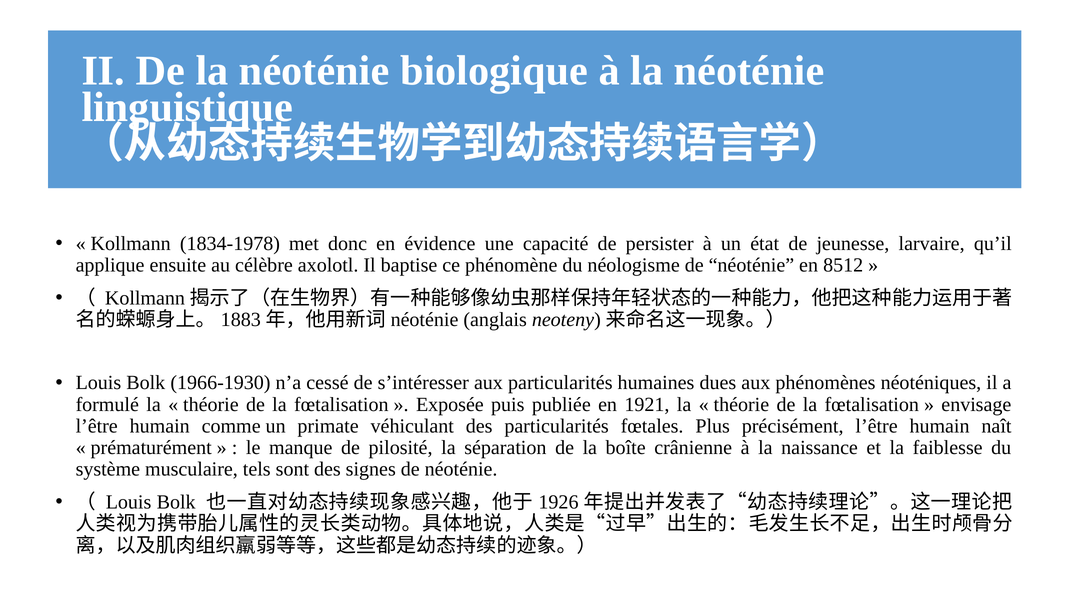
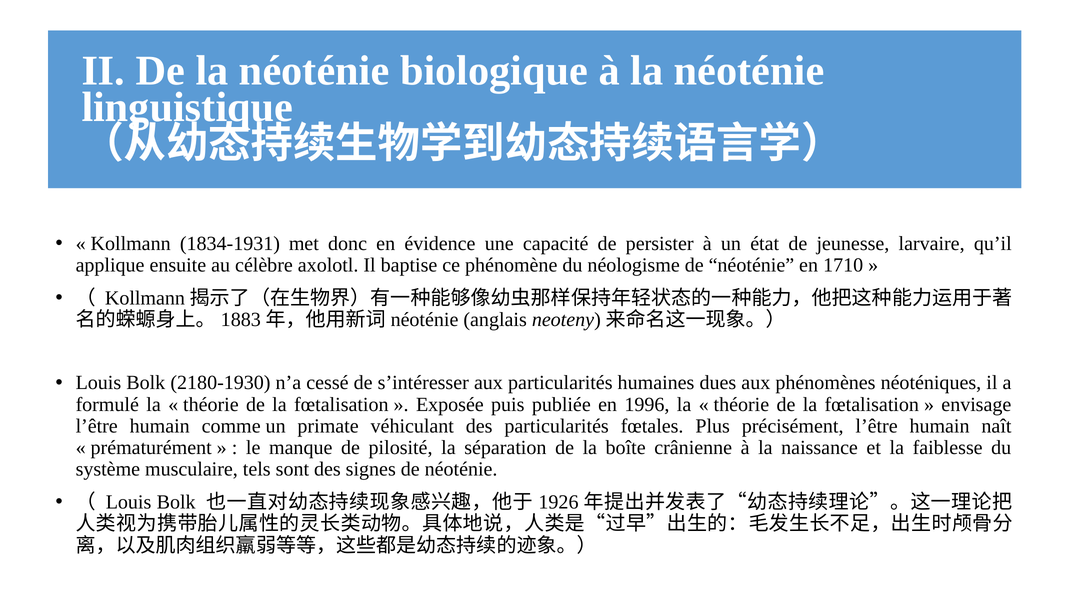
1834-1978: 1834-1978 -> 1834-1931
8512: 8512 -> 1710
1966-1930: 1966-1930 -> 2180-1930
1921: 1921 -> 1996
